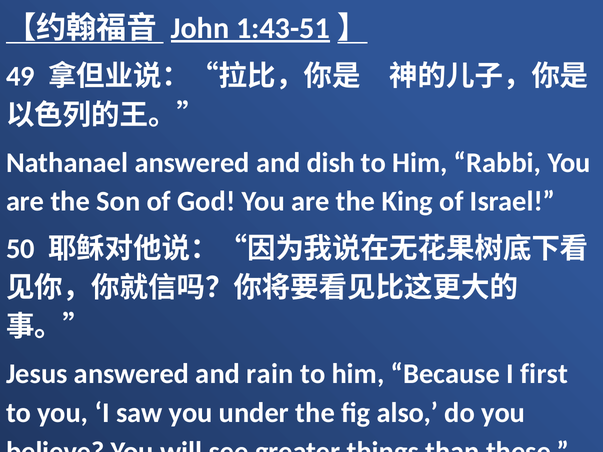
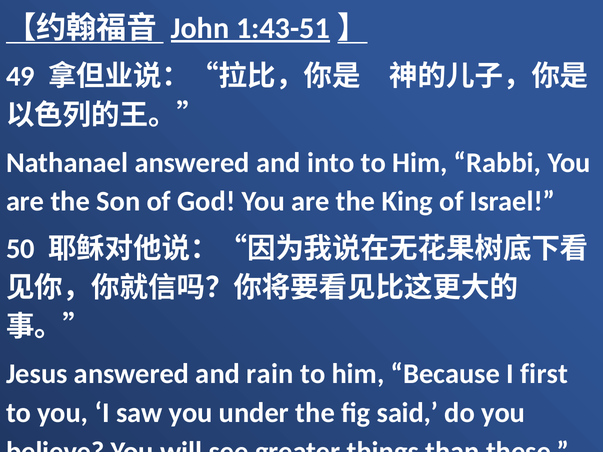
dish: dish -> into
also: also -> said
